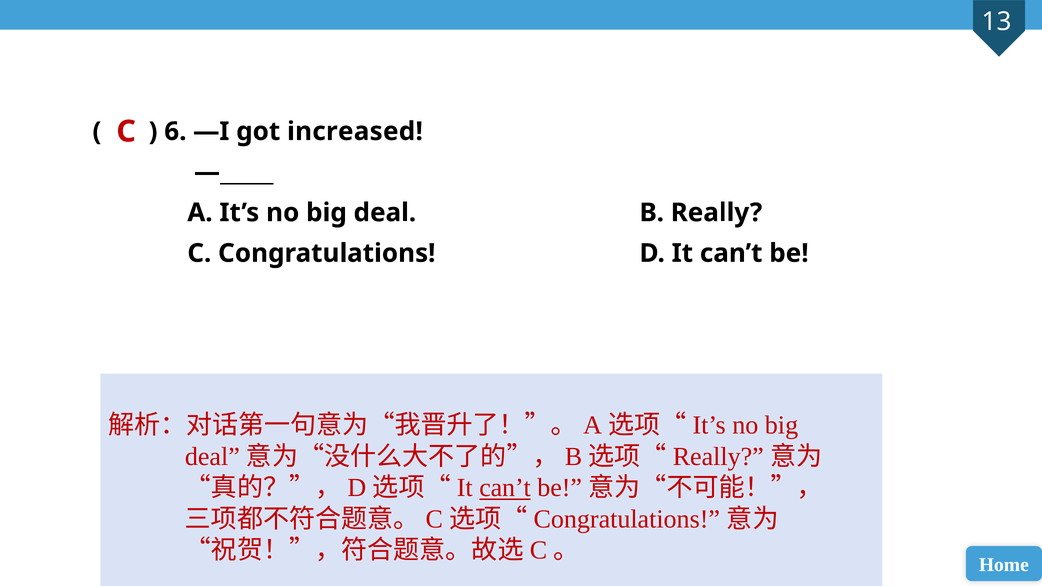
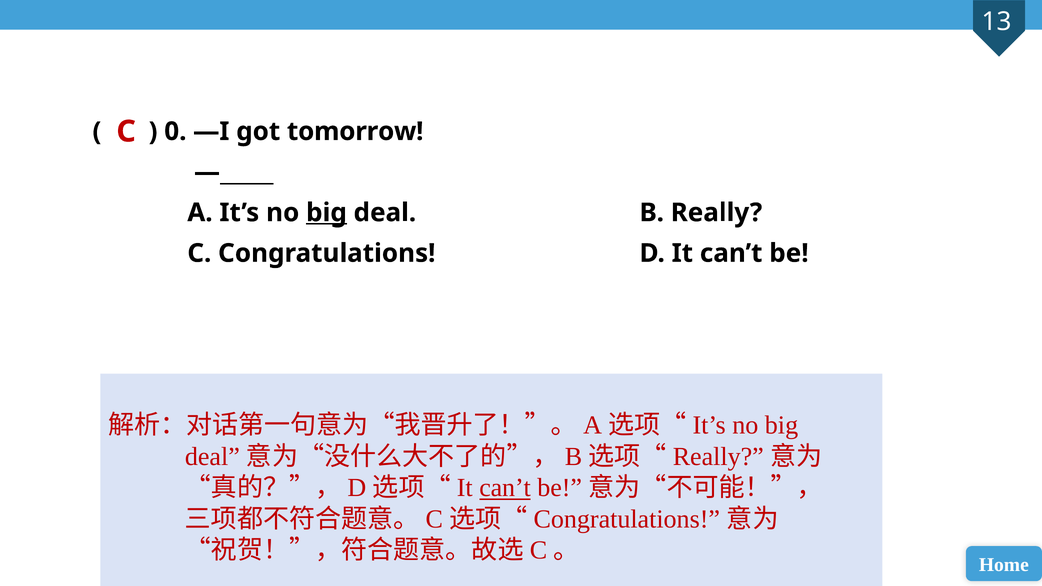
6: 6 -> 0
increased: increased -> tomorrow
big at (326, 213) underline: none -> present
